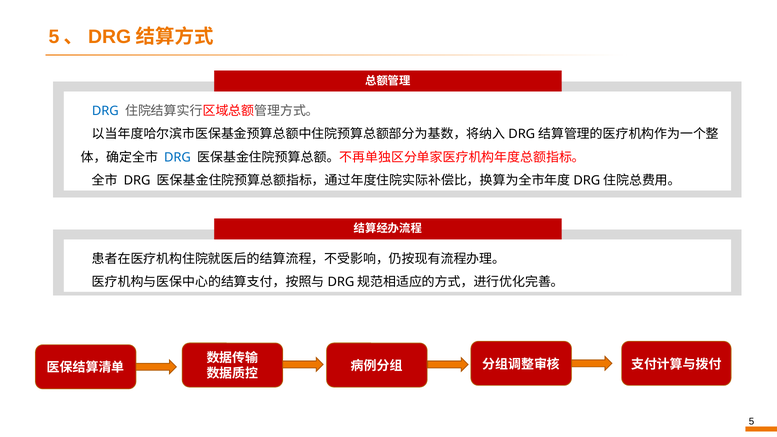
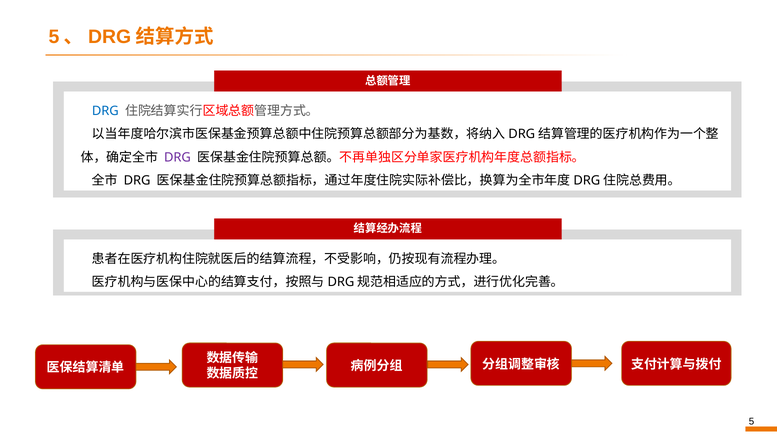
DRG at (177, 157) colour: blue -> purple
